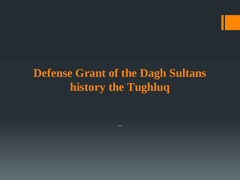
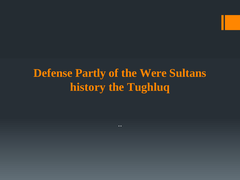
Grant: Grant -> Partly
Dagh: Dagh -> Were
